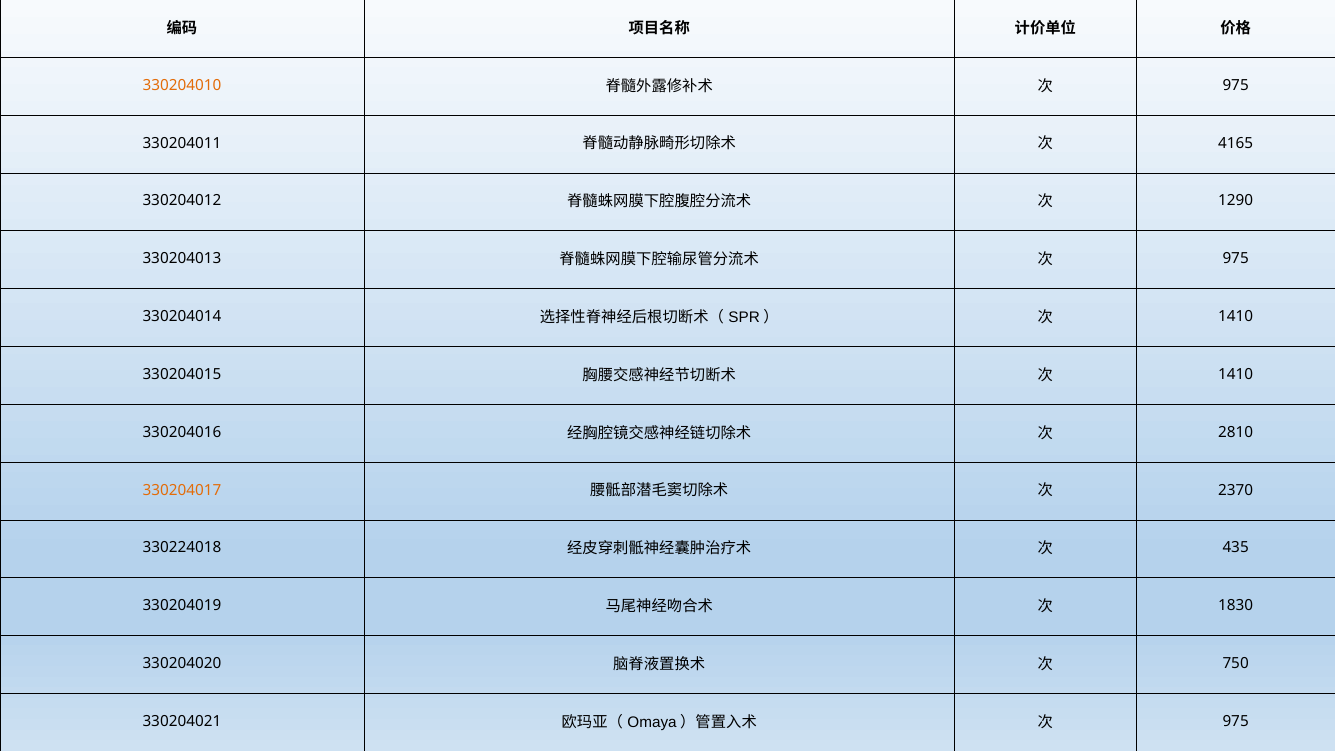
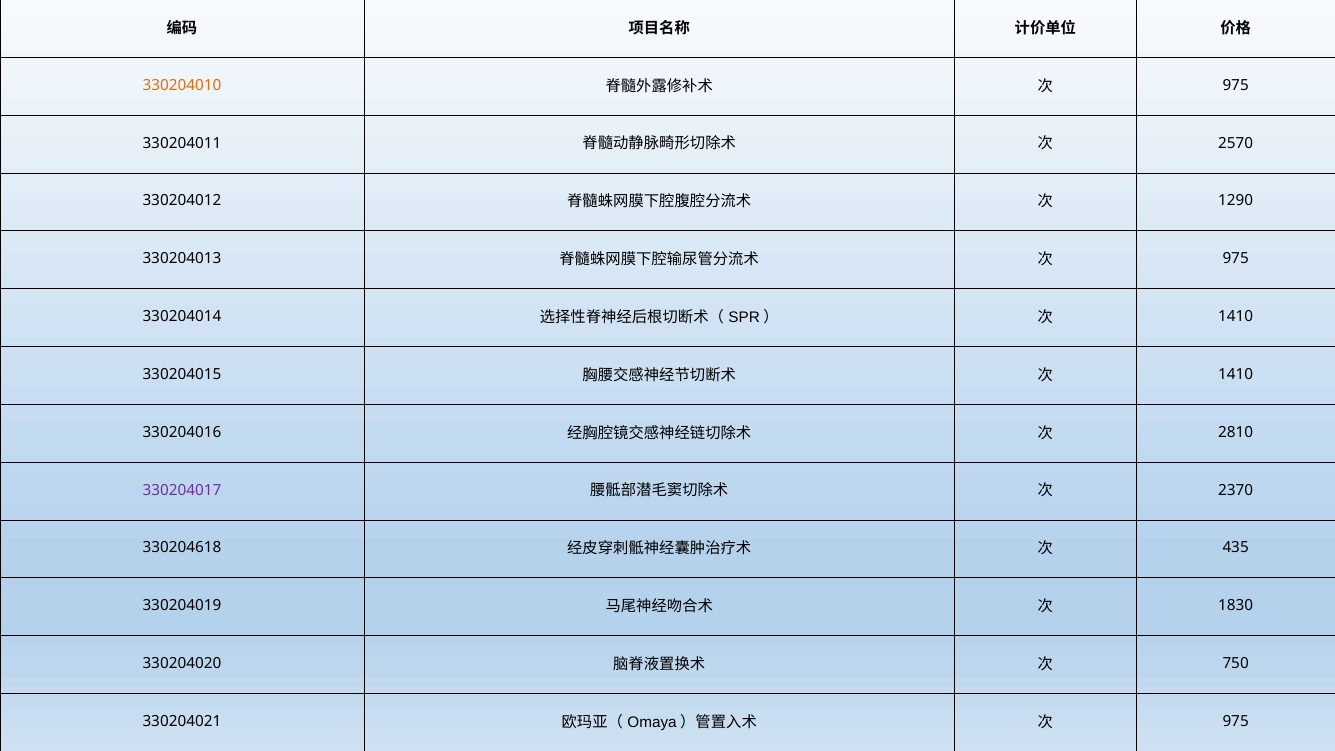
4165: 4165 -> 2570
330204017 colour: orange -> purple
330224018: 330224018 -> 330204618
